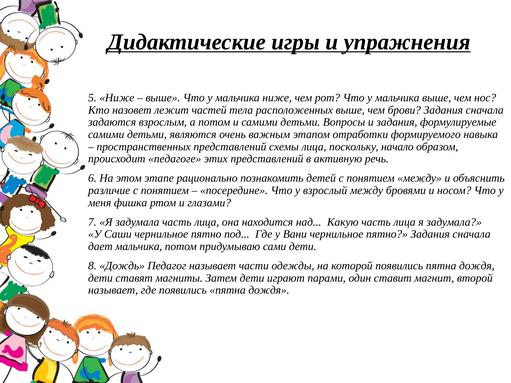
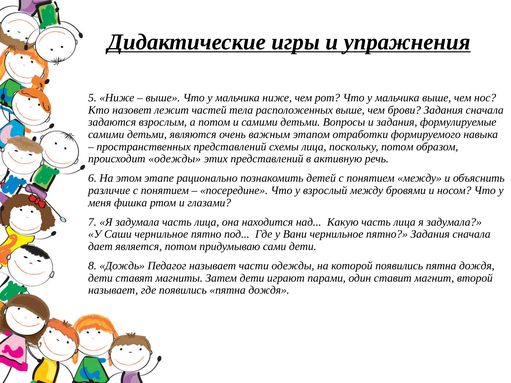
поскольку начало: начало -> потом
происходит педагоге: педагоге -> одежды
дает мальчика: мальчика -> является
